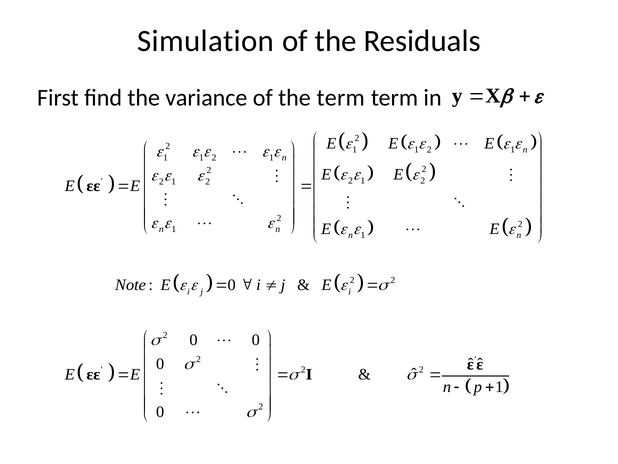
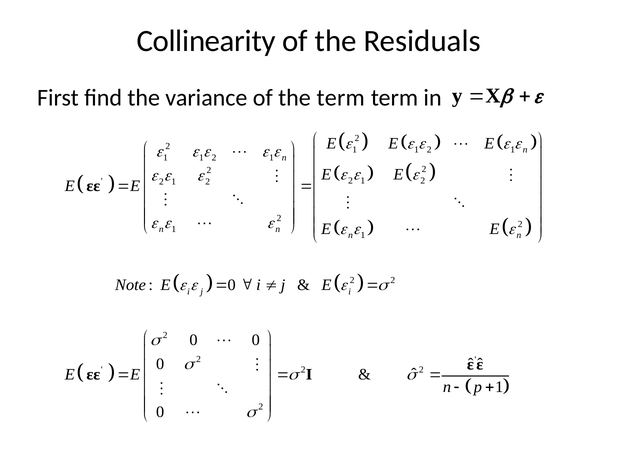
Simulation: Simulation -> Collinearity
